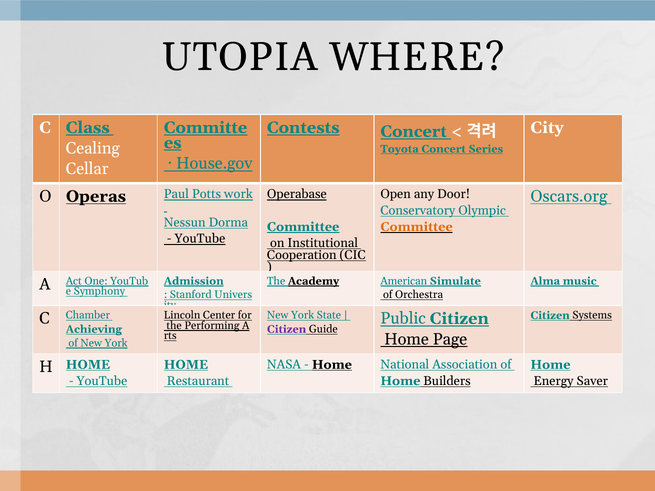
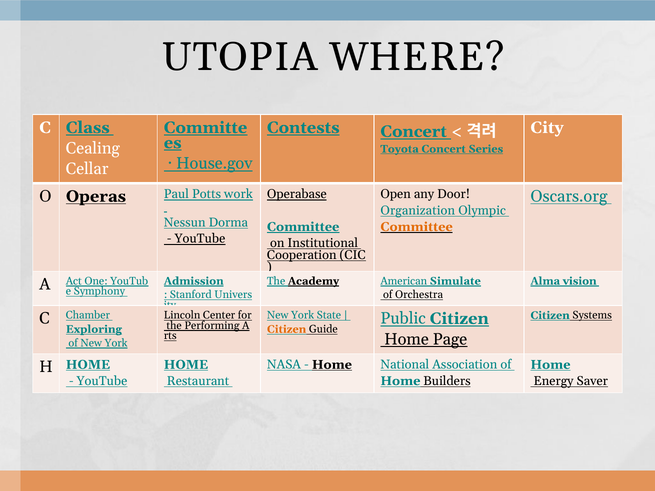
Conservatory: Conservatory -> Organization
music: music -> vision
Achieving: Achieving -> Exploring
Citizen at (287, 329) colour: purple -> orange
